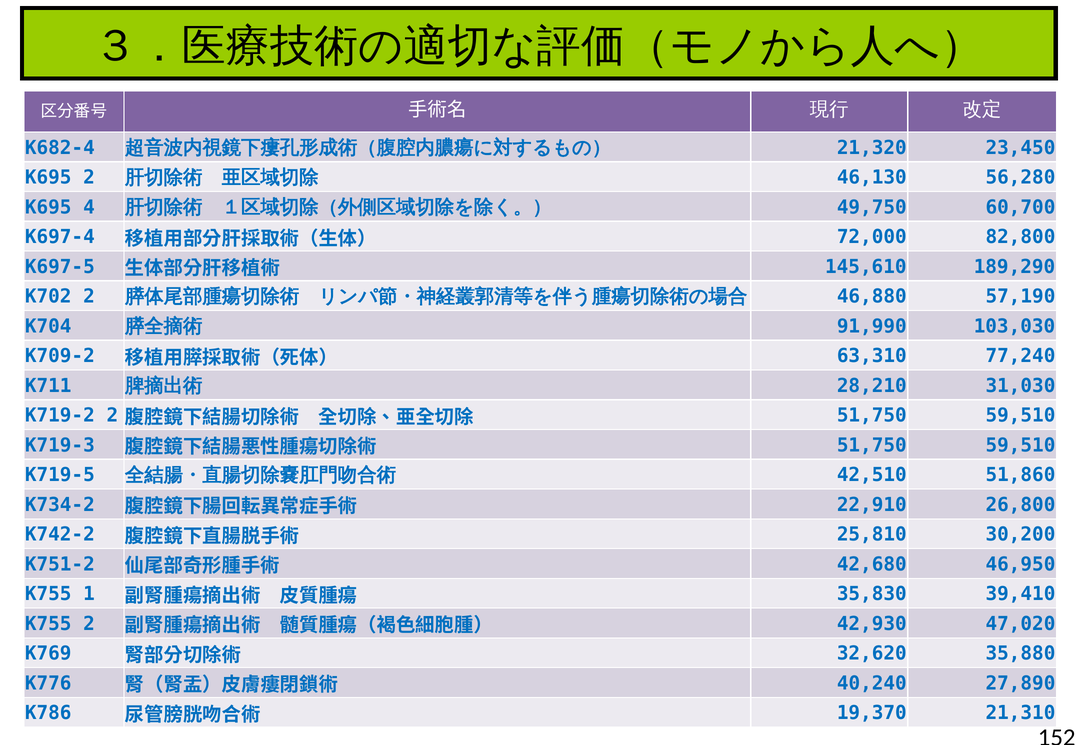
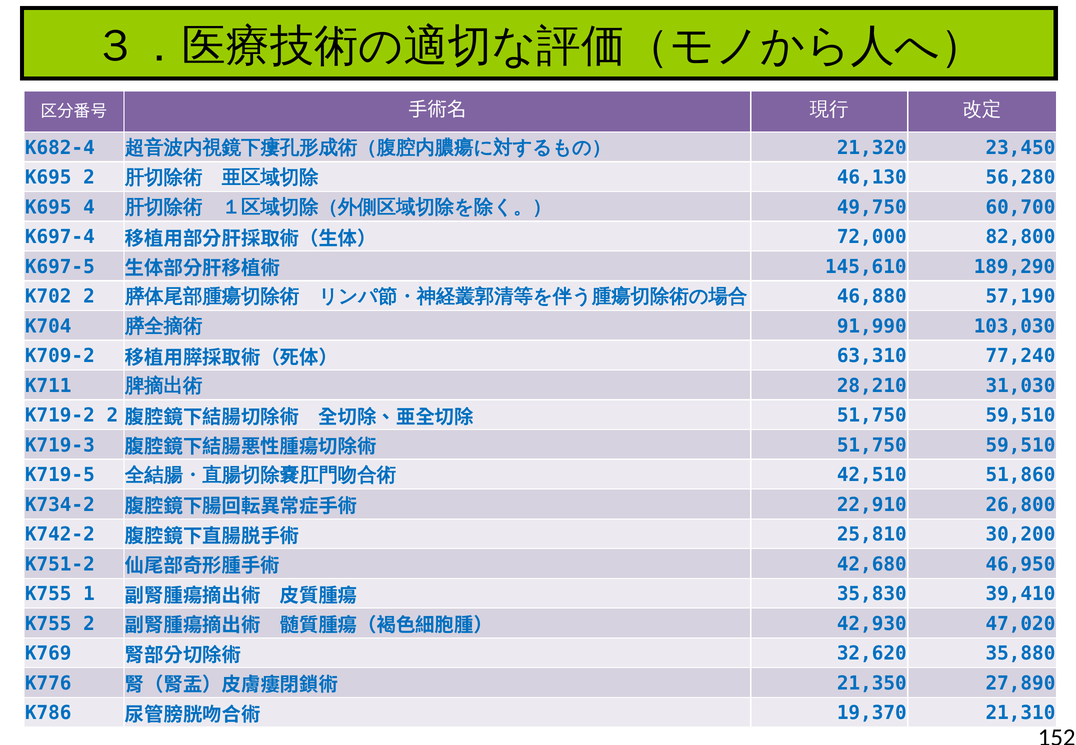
40,240: 40,240 -> 21,350
